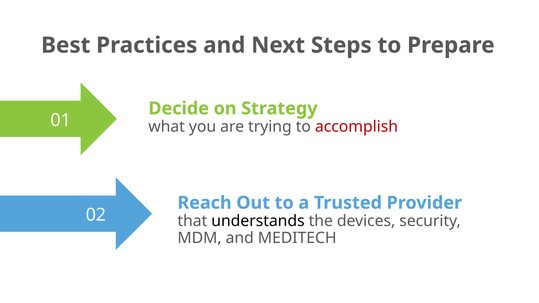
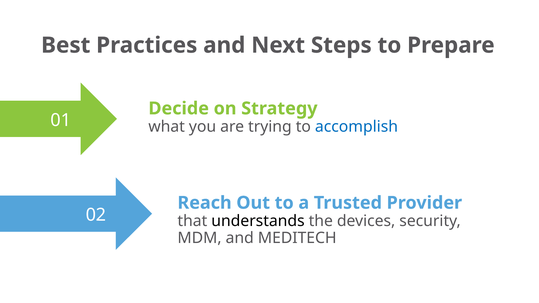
accomplish colour: red -> blue
